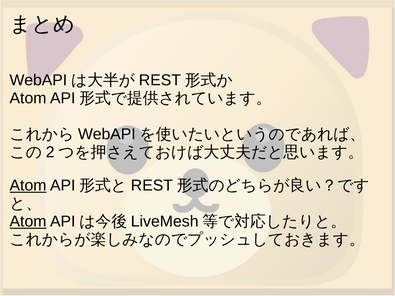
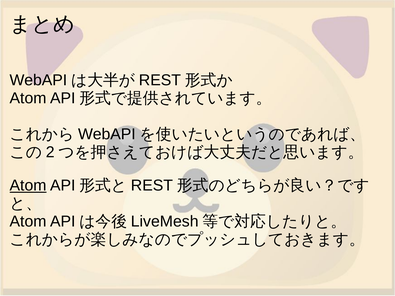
Atom at (28, 222) underline: present -> none
